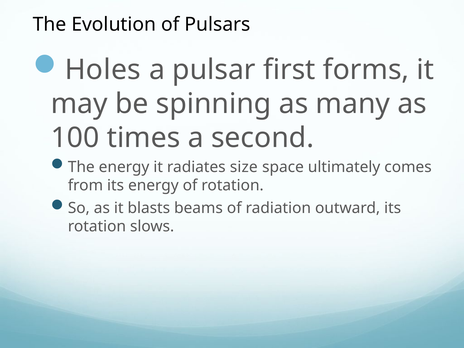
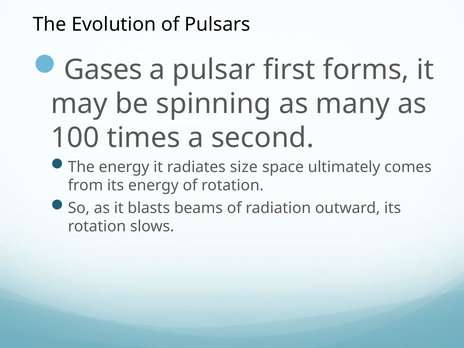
Holes: Holes -> Gases
